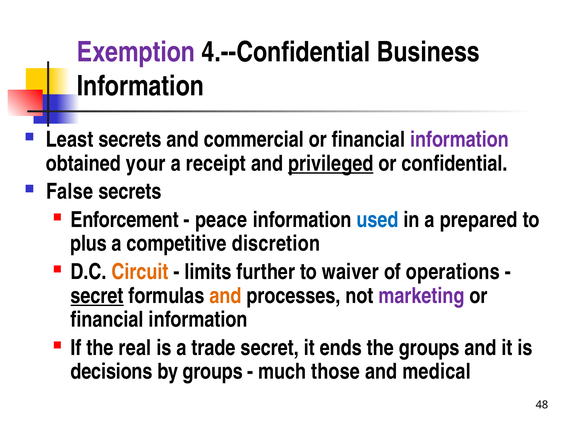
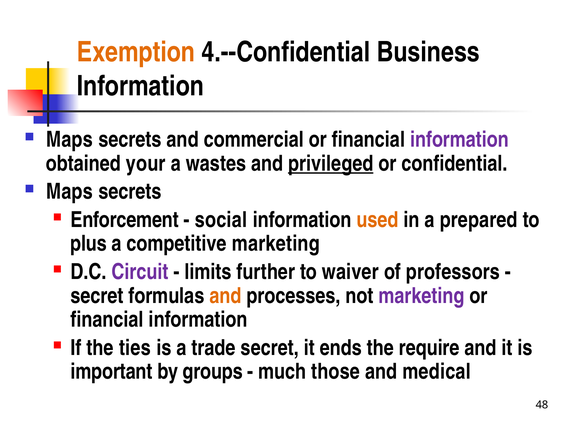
Exemption colour: purple -> orange
Least at (70, 139): Least -> Maps
receipt: receipt -> wastes
False at (70, 191): False -> Maps
peace: peace -> social
used colour: blue -> orange
competitive discretion: discretion -> marketing
Circuit colour: orange -> purple
operations: operations -> professors
secret at (97, 295) underline: present -> none
real: real -> ties
the groups: groups -> require
decisions: decisions -> important
